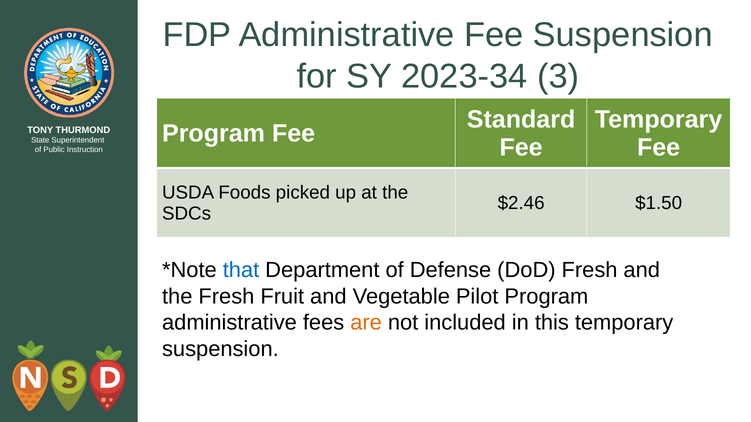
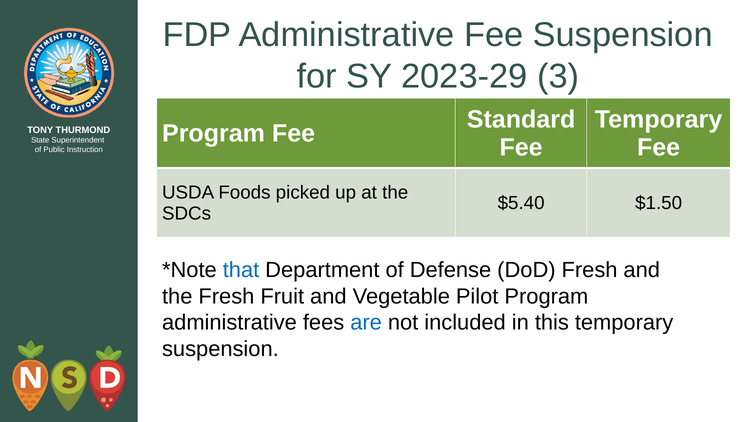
2023-34: 2023-34 -> 2023-29
$2.46: $2.46 -> $5.40
are colour: orange -> blue
